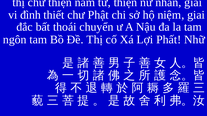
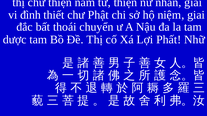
ngôn: ngôn -> dược
